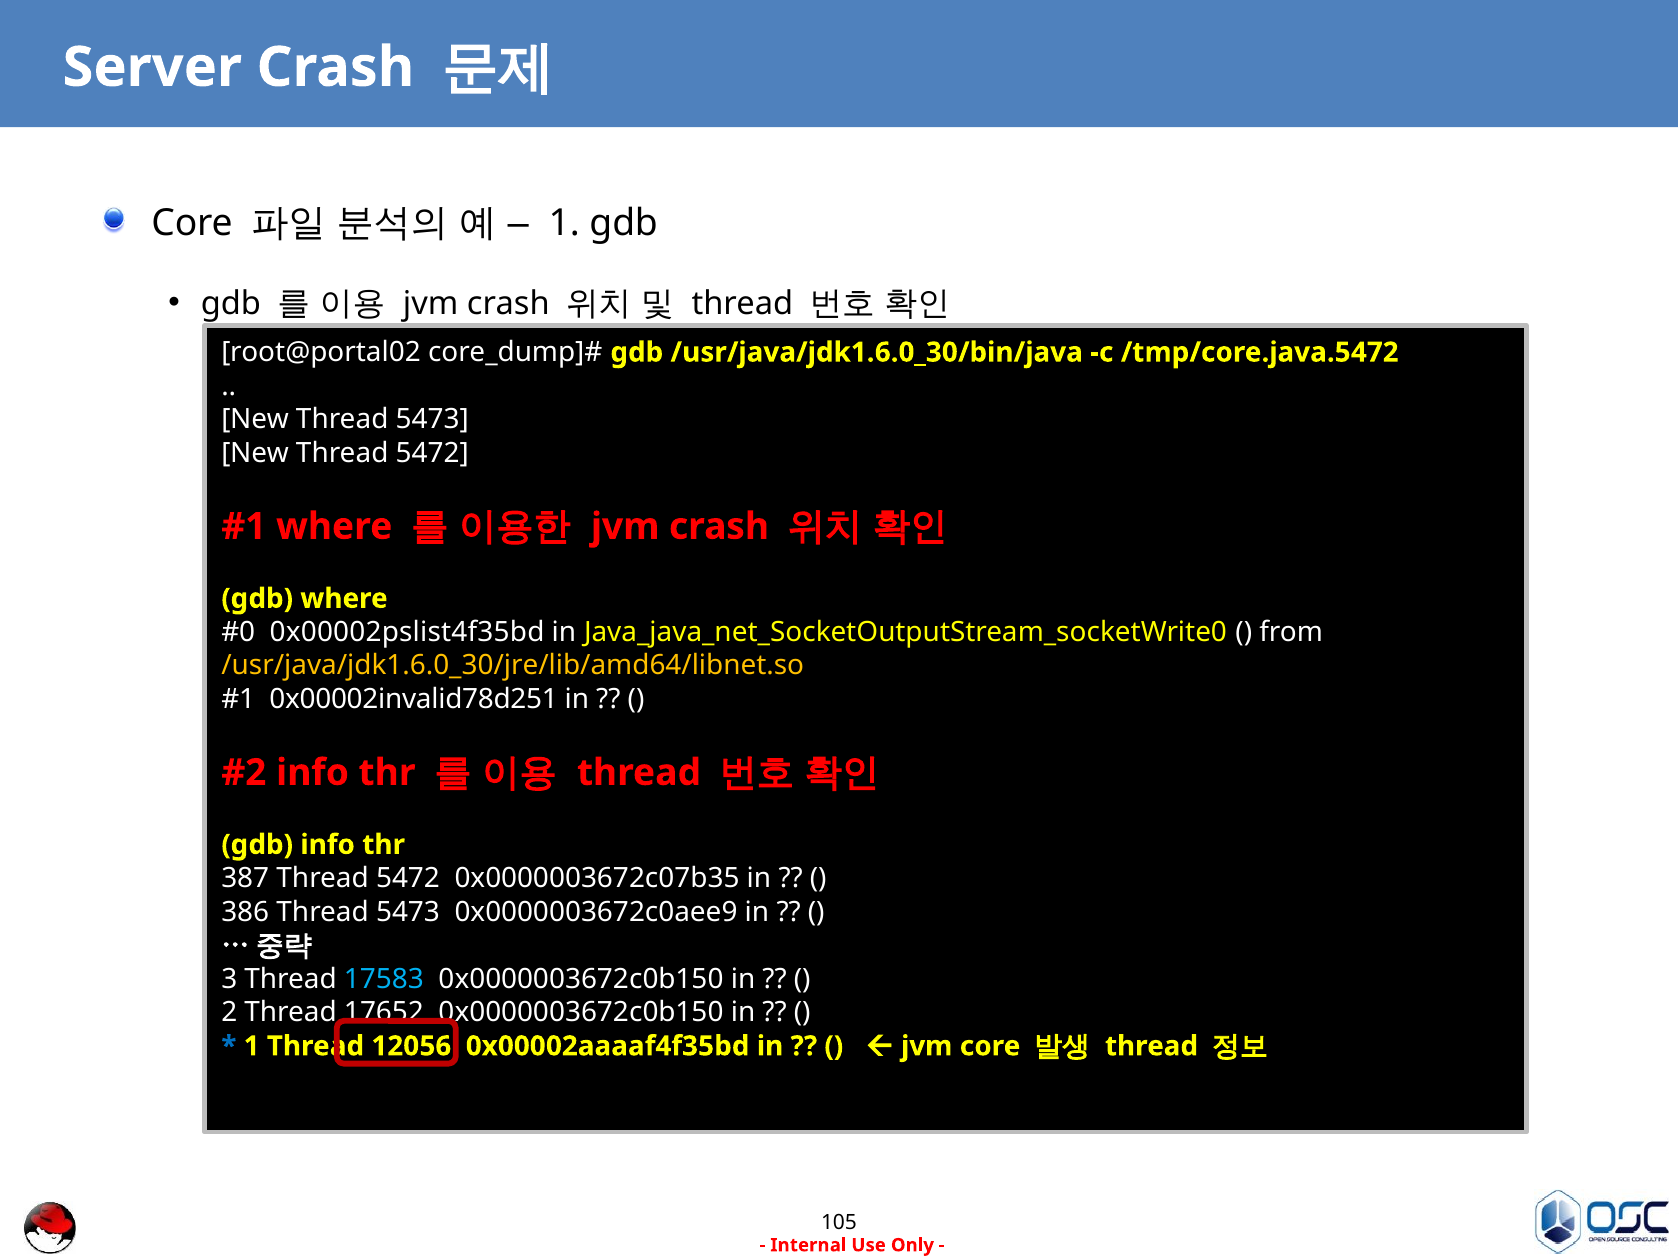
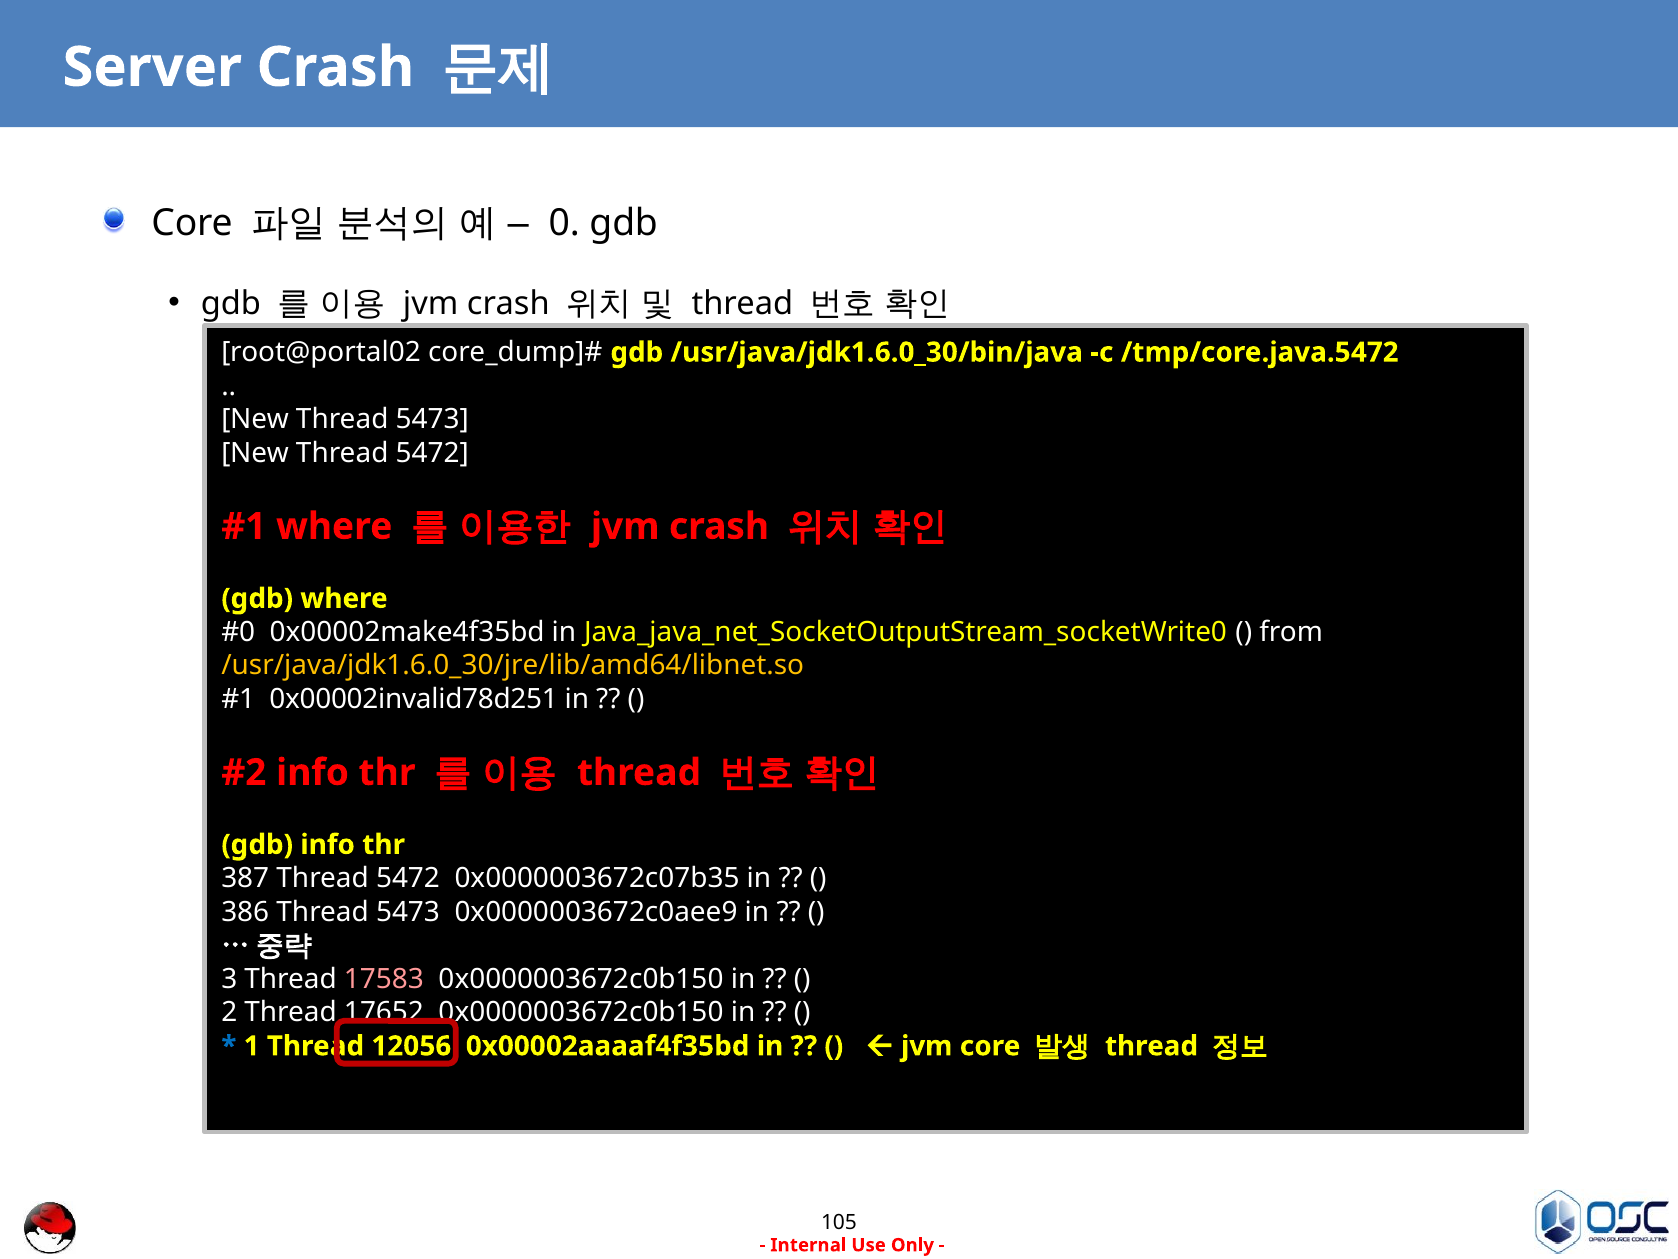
1 at (564, 223): 1 -> 0
0x00002pslist4f35bd: 0x00002pslist4f35bd -> 0x00002make4f35bd
17583 colour: light blue -> pink
